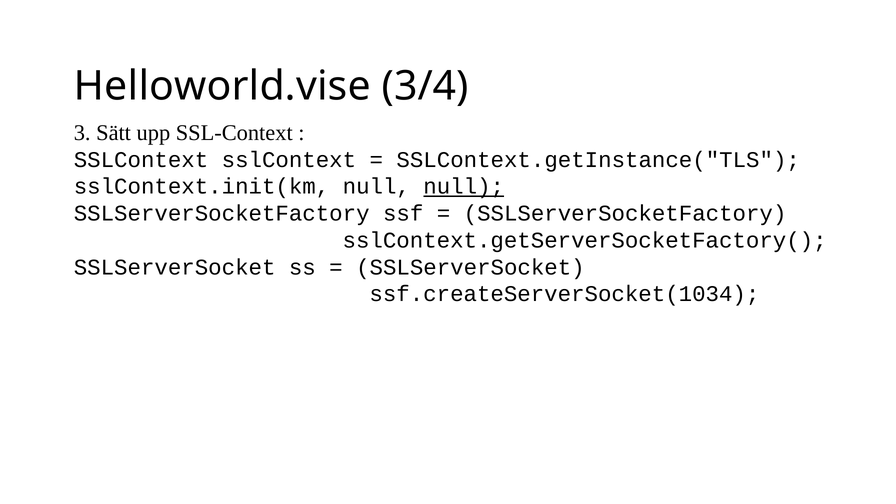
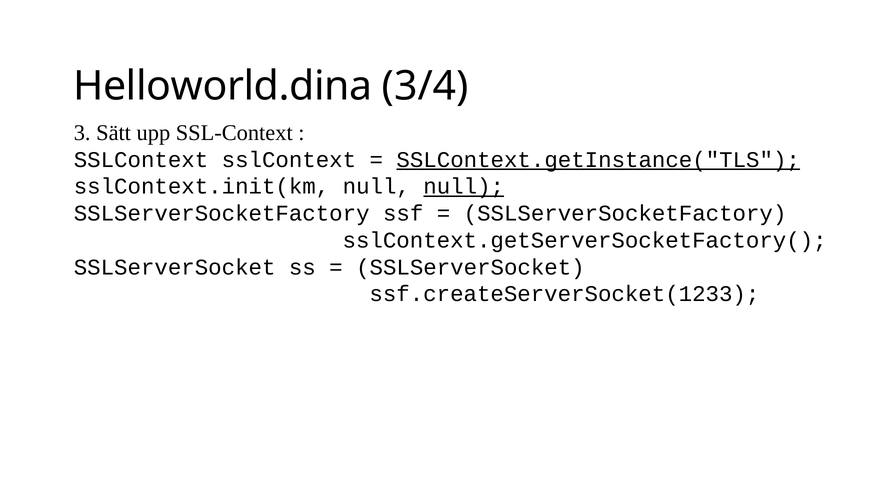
Helloworld.vise: Helloworld.vise -> Helloworld.dina
SSLContext.getInstance("TLS underline: none -> present
ssf.createServerSocket(1034: ssf.createServerSocket(1034 -> ssf.createServerSocket(1233
